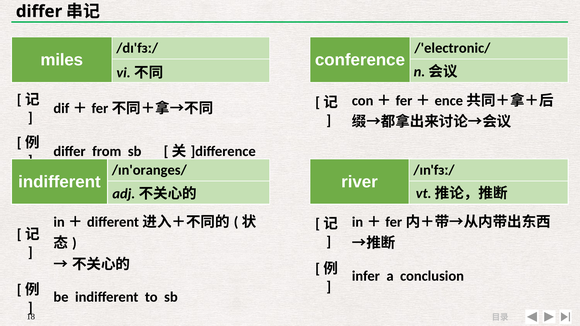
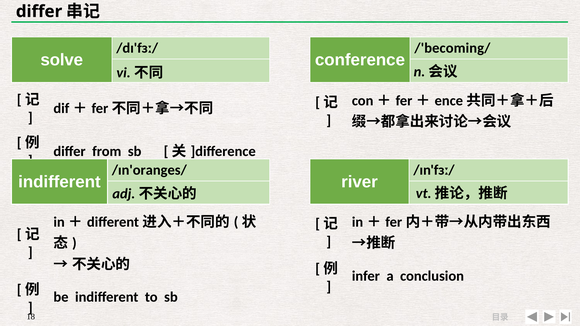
/'electronic/: /'electronic/ -> /'becoming/
miles: miles -> solve
